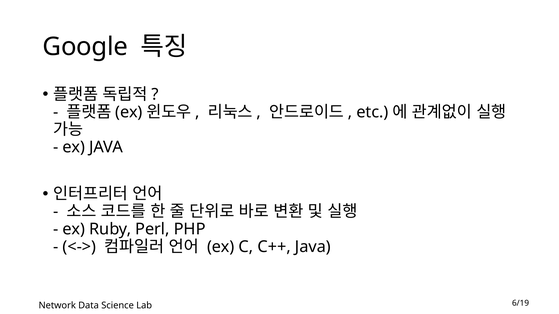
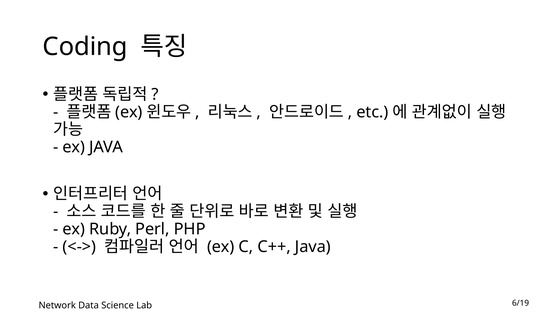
Google: Google -> Coding
